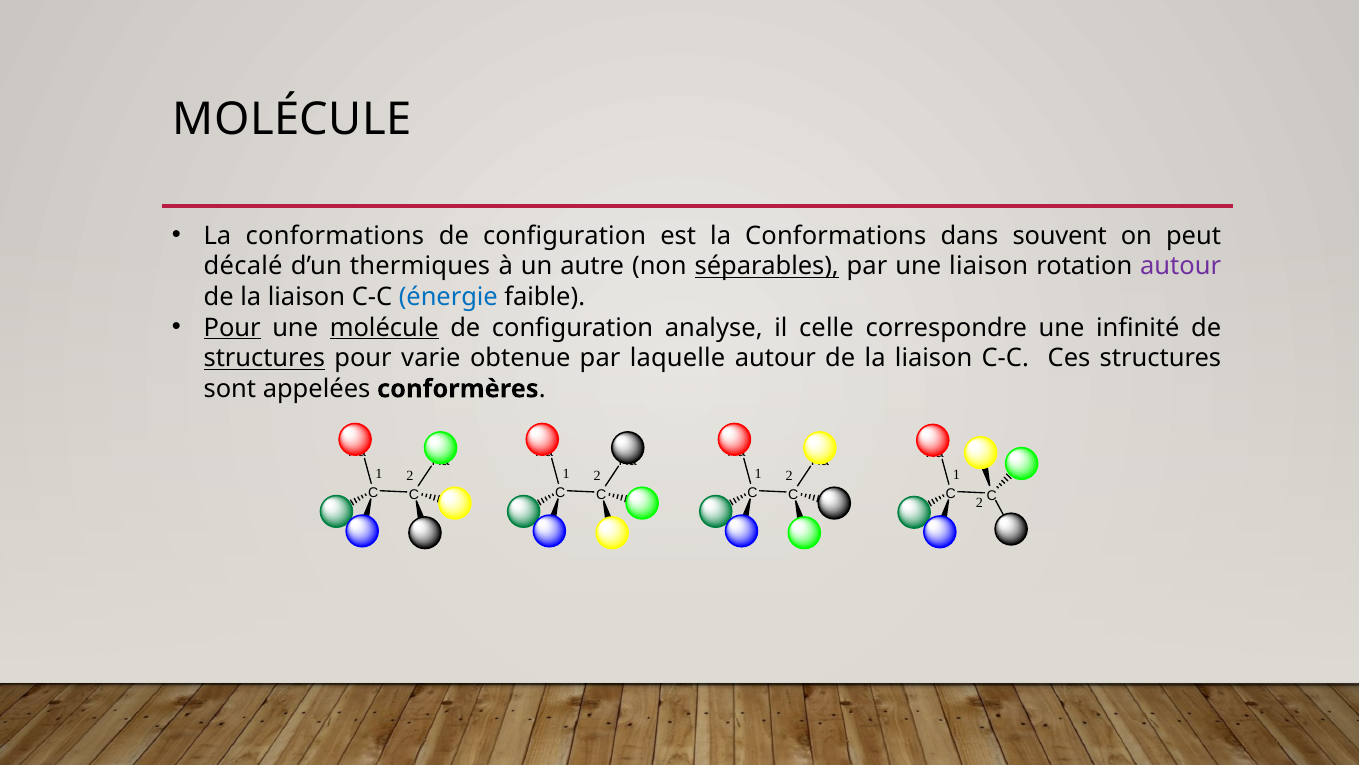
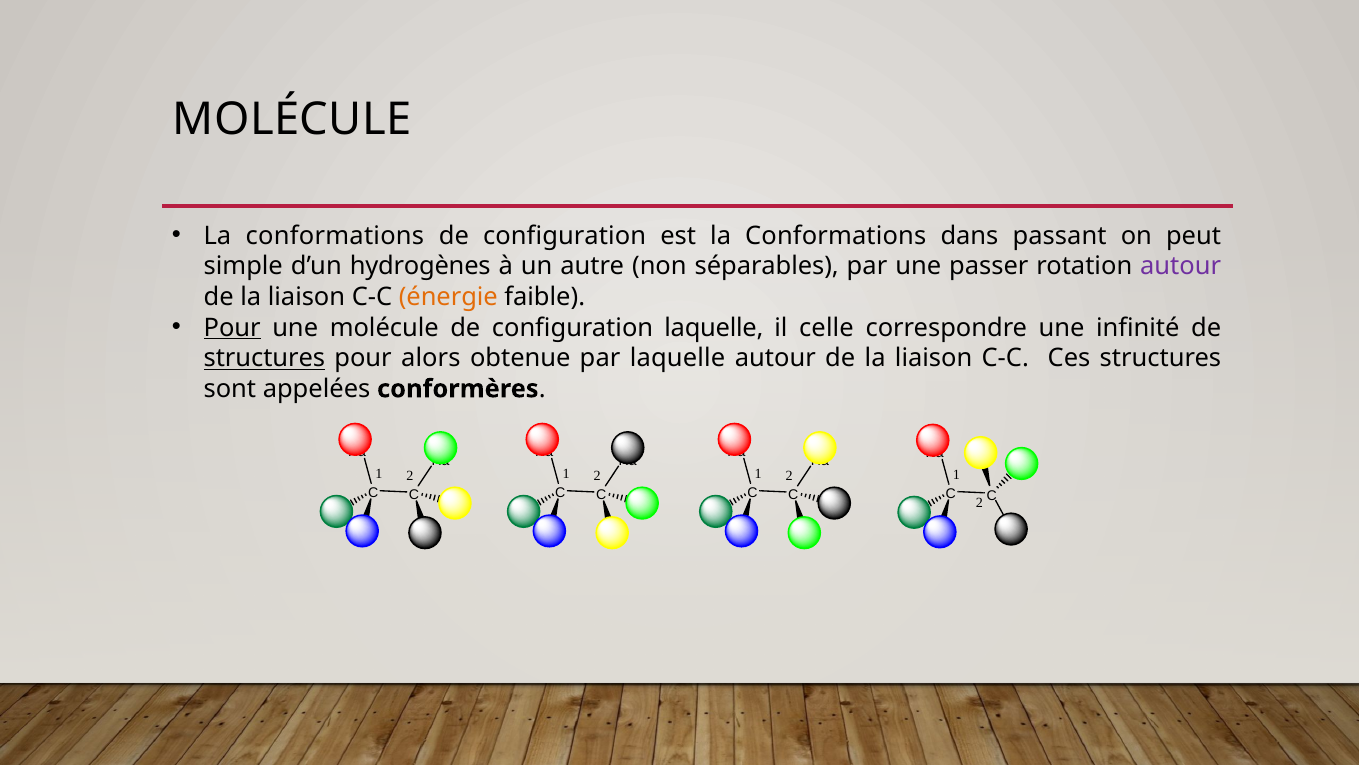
souvent: souvent -> passant
décalé: décalé -> simple
thermiques: thermiques -> hydrogènes
séparables underline: present -> none
une liaison: liaison -> passer
énergie colour: blue -> orange
molécule at (384, 328) underline: present -> none
configuration analyse: analyse -> laquelle
varie: varie -> alors
